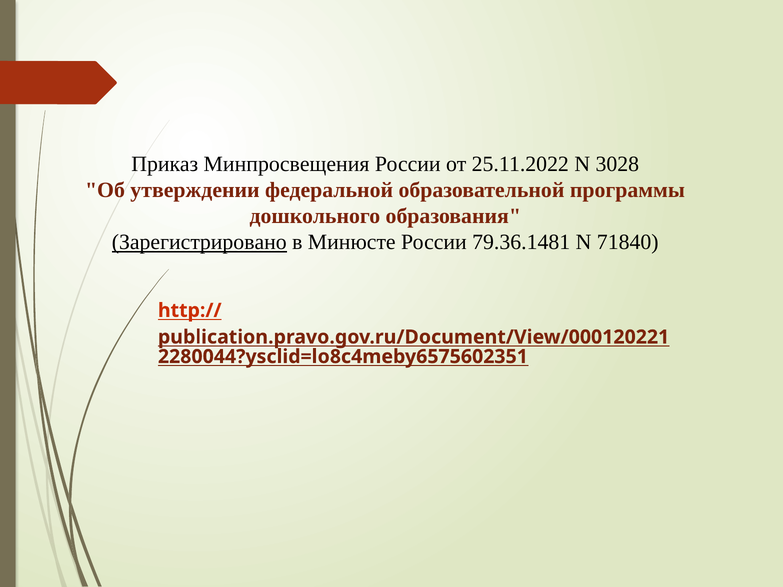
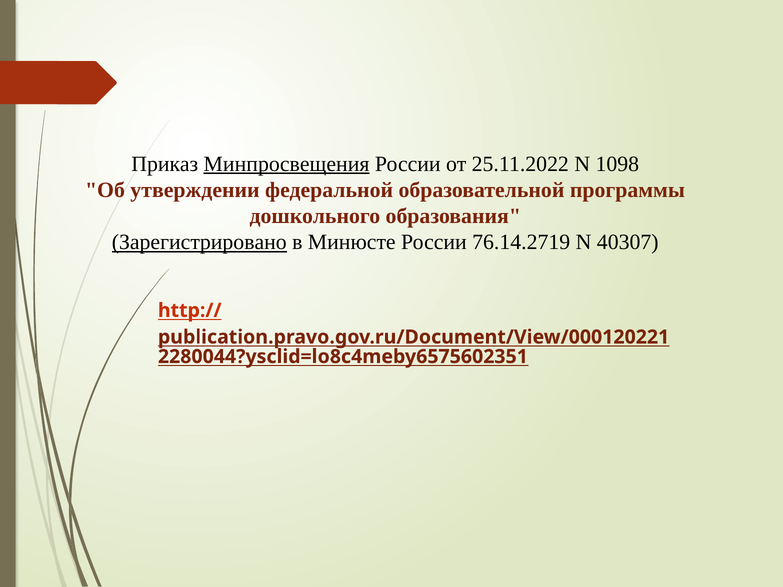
Минпросвещения underline: none -> present
3028: 3028 -> 1098
79.36.1481: 79.36.1481 -> 76.14.2719
71840: 71840 -> 40307
